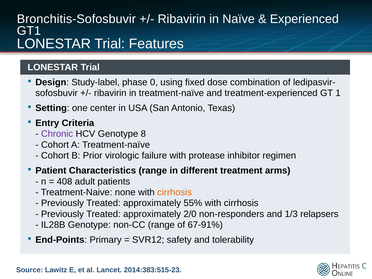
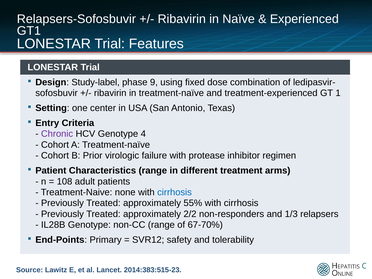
Bronchitis-Sofosbuvir: Bronchitis-Sofosbuvir -> Relapsers-Sofosbuvir
0: 0 -> 9
8: 8 -> 4
408: 408 -> 108
cirrhosis at (175, 192) colour: orange -> blue
2/0: 2/0 -> 2/2
67-91%: 67-91% -> 67-70%
